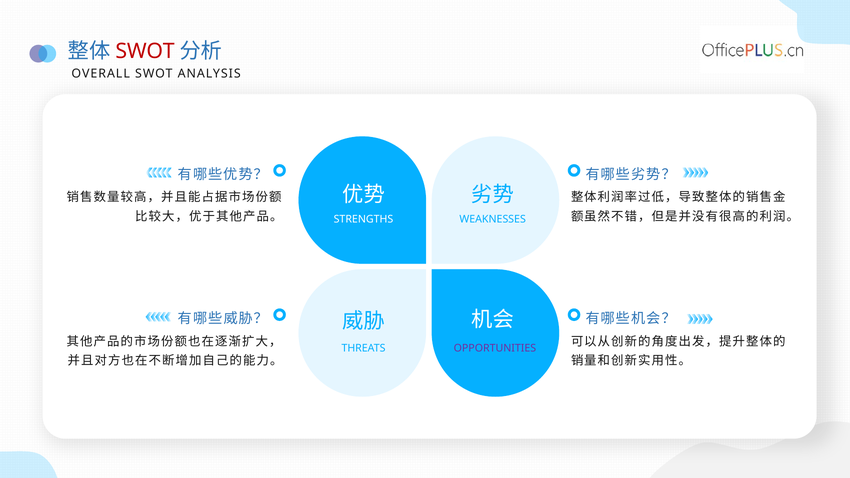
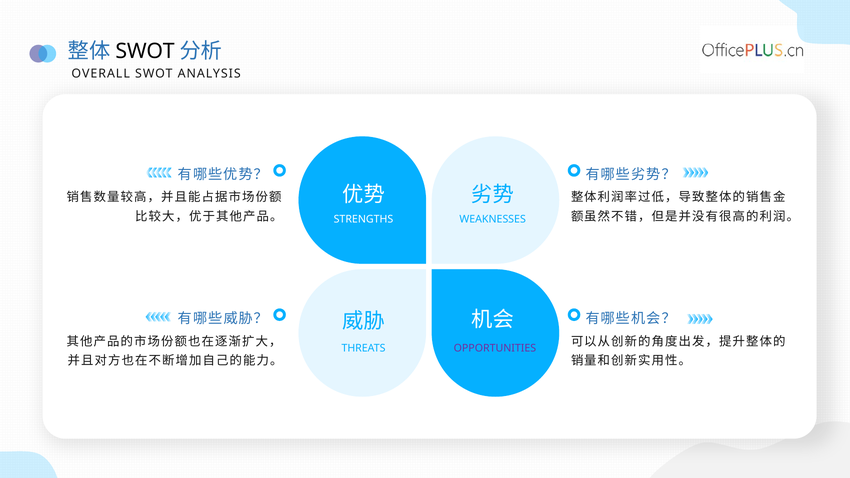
SWOT at (145, 51) colour: red -> black
